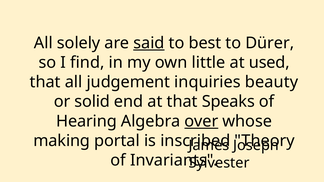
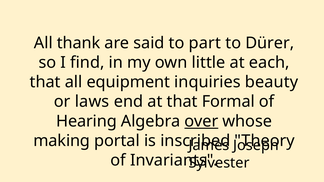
solely: solely -> thank
said underline: present -> none
best: best -> part
used: used -> each
judgement: judgement -> equipment
solid: solid -> laws
Speaks: Speaks -> Formal
